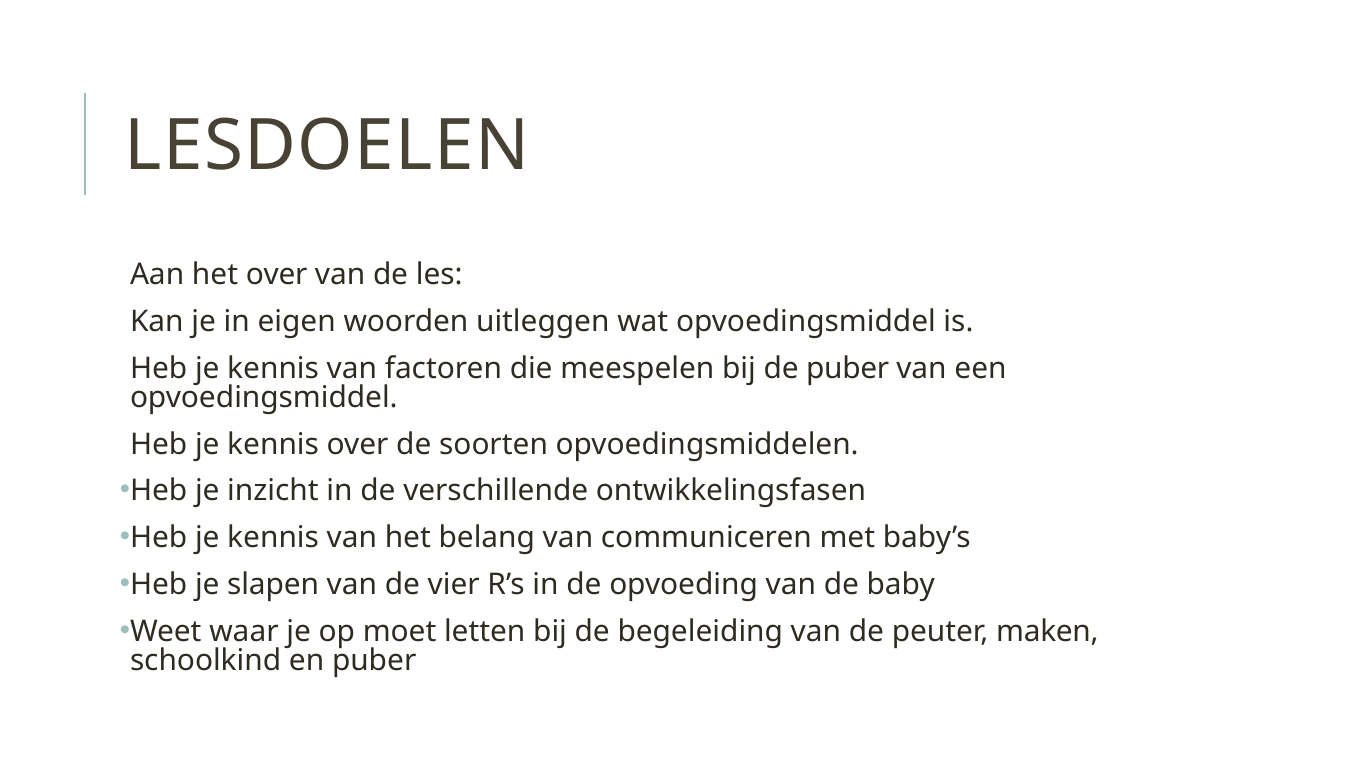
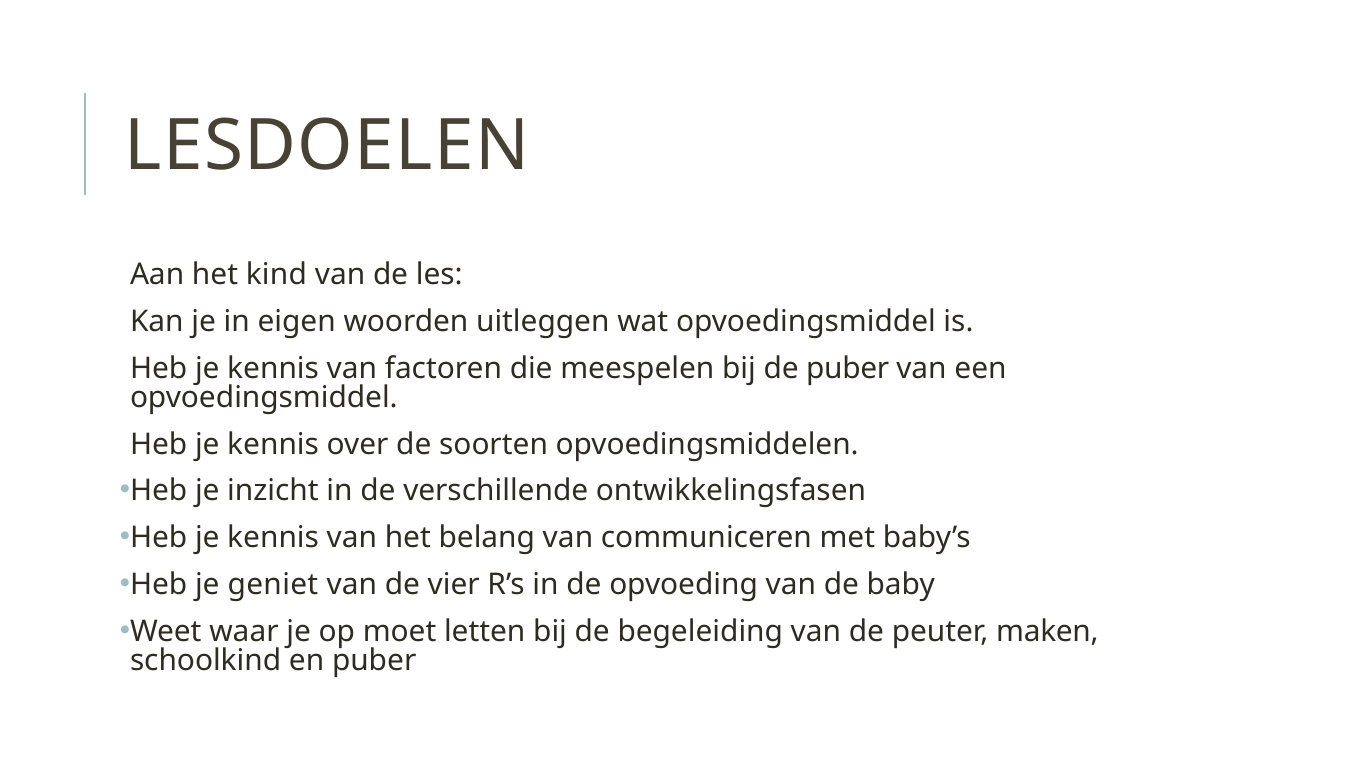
het over: over -> kind
slapen: slapen -> geniet
